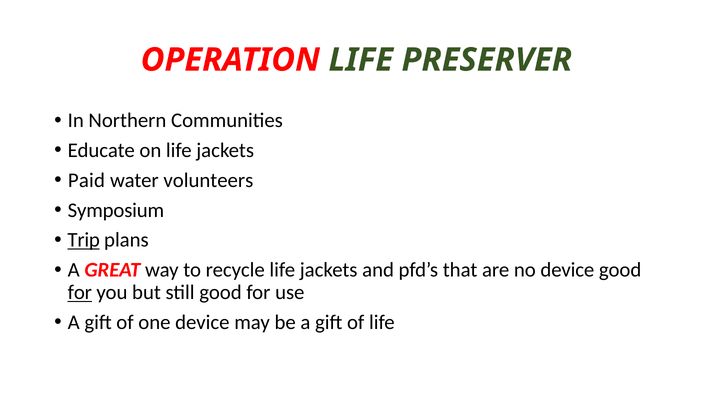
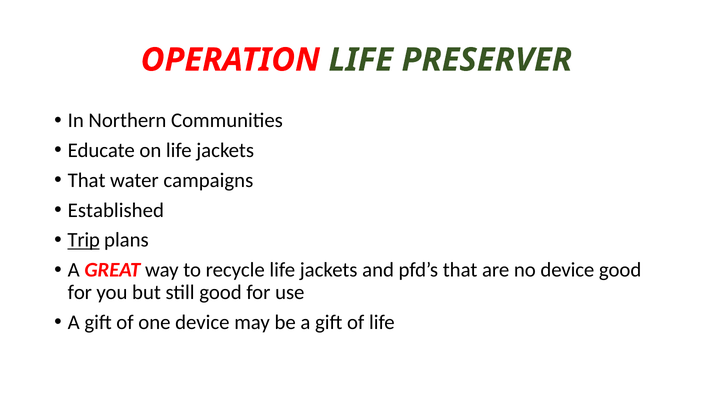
Paid at (86, 180): Paid -> That
volunteers: volunteers -> campaigns
Symposium: Symposium -> Established
for at (80, 292) underline: present -> none
